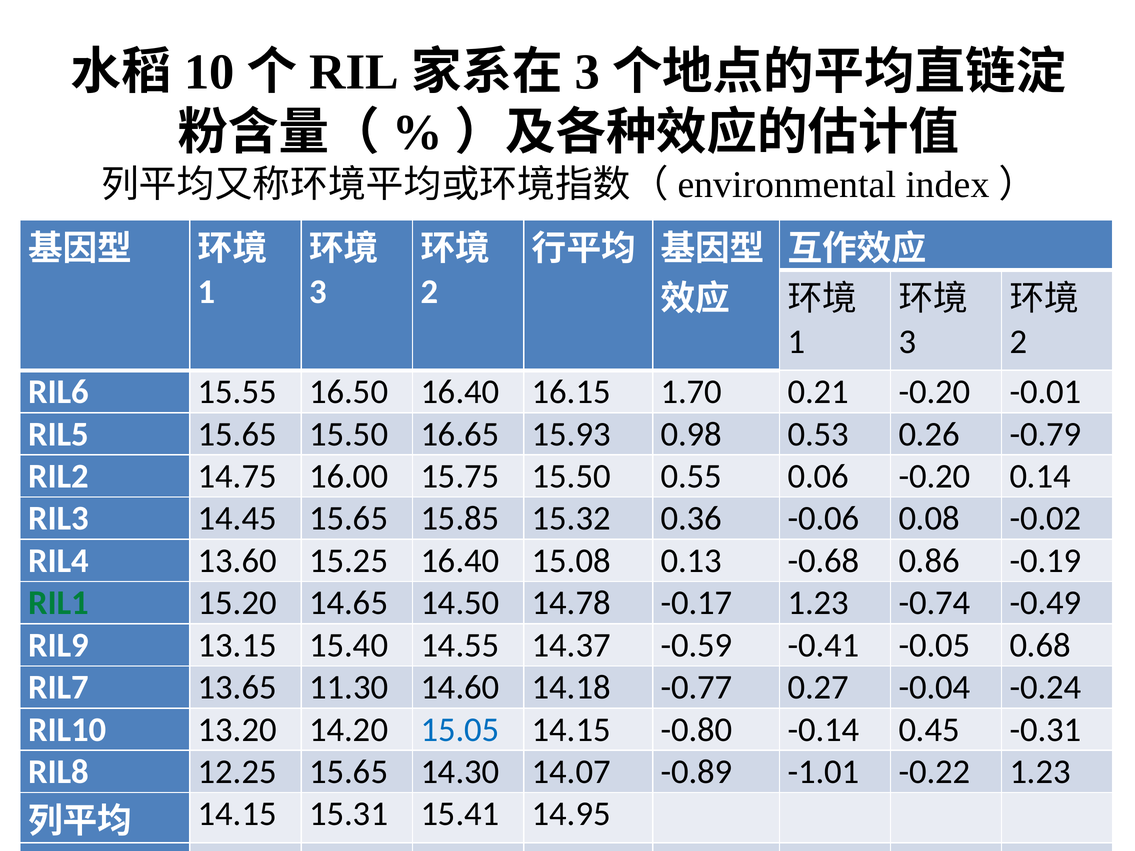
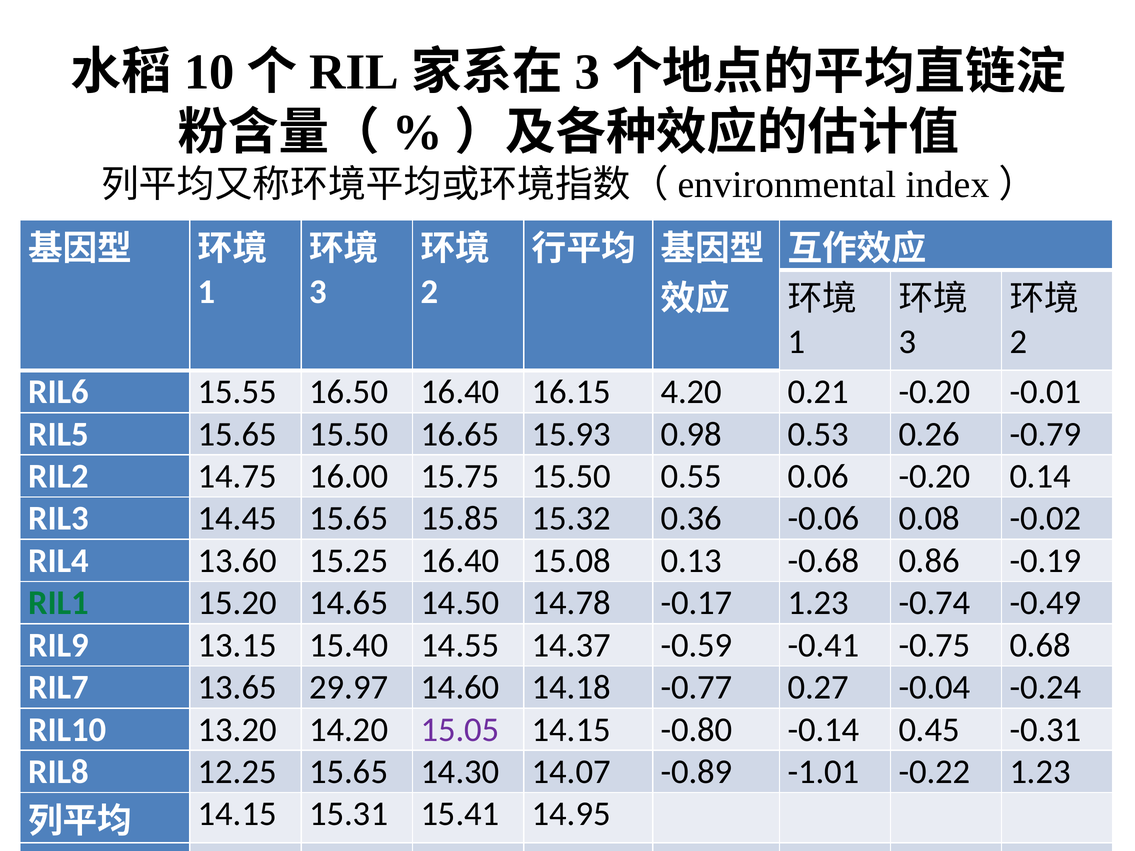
1.70: 1.70 -> 4.20
-0.05: -0.05 -> -0.75
11.30: 11.30 -> 29.97
15.05 colour: blue -> purple
